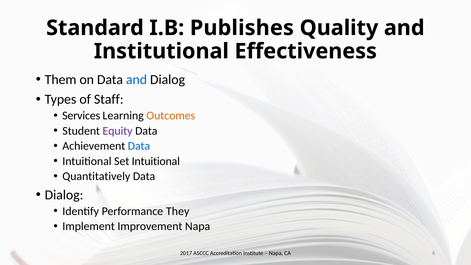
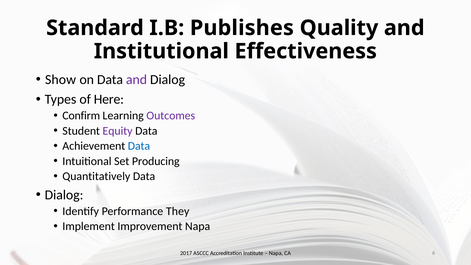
Them: Them -> Show
and at (136, 80) colour: blue -> purple
Staff: Staff -> Here
Services: Services -> Confirm
Outcomes colour: orange -> purple
Set Intuitional: Intuitional -> Producing
